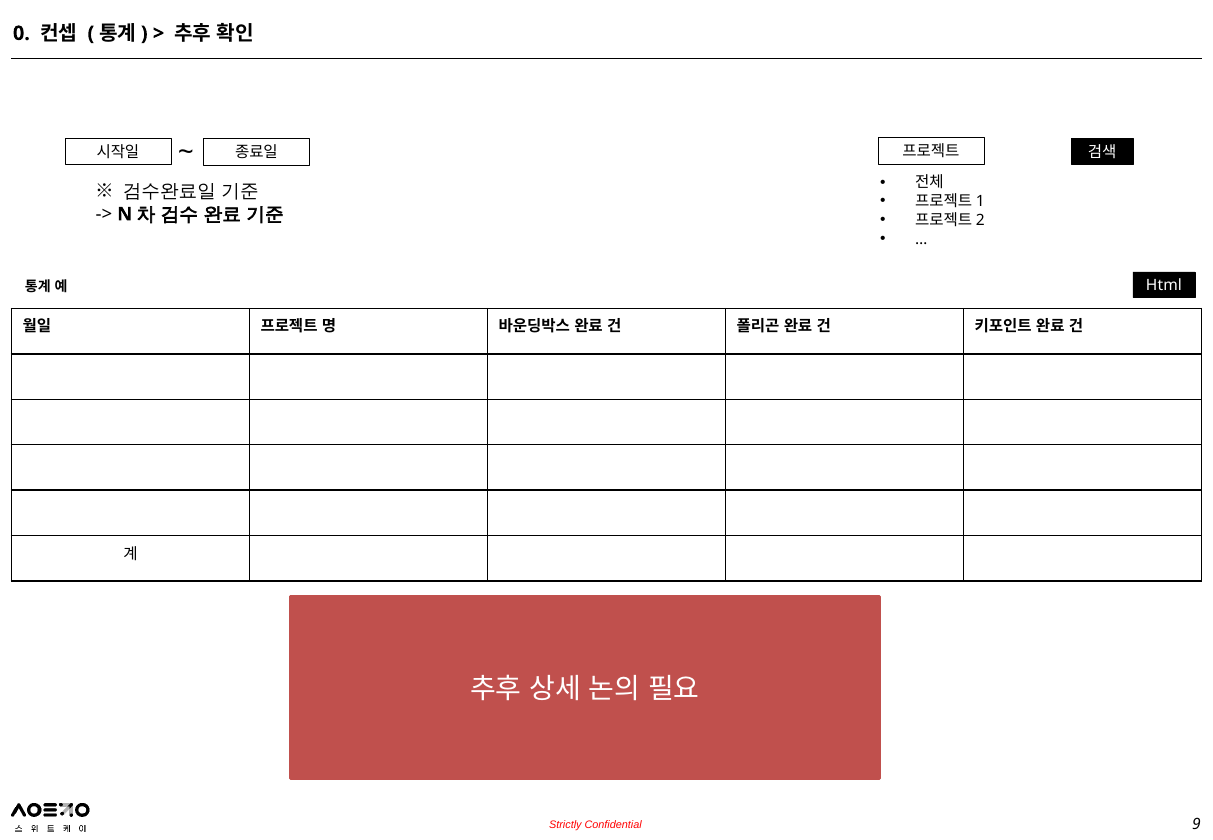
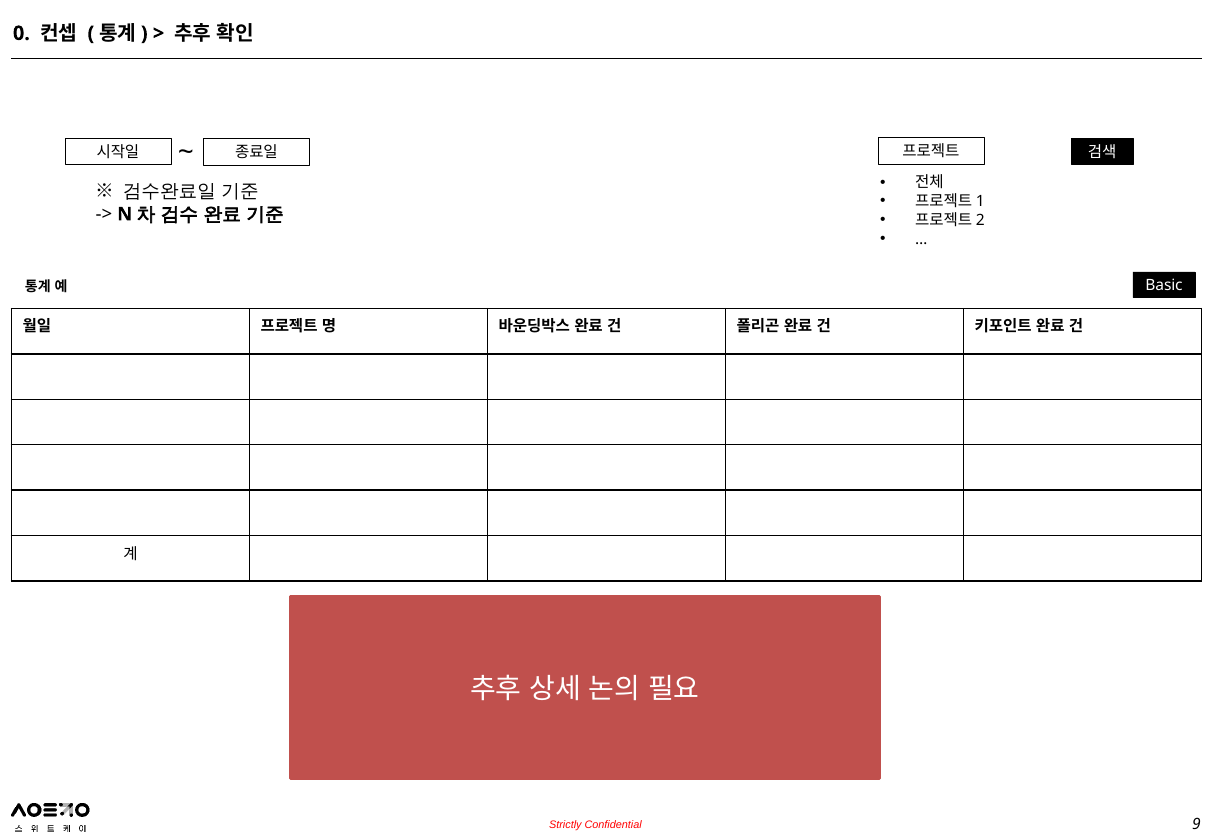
Html: Html -> Basic
